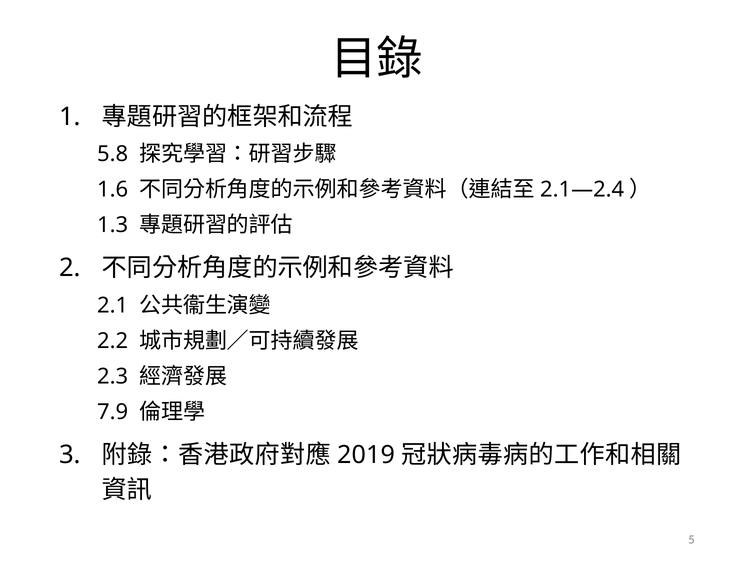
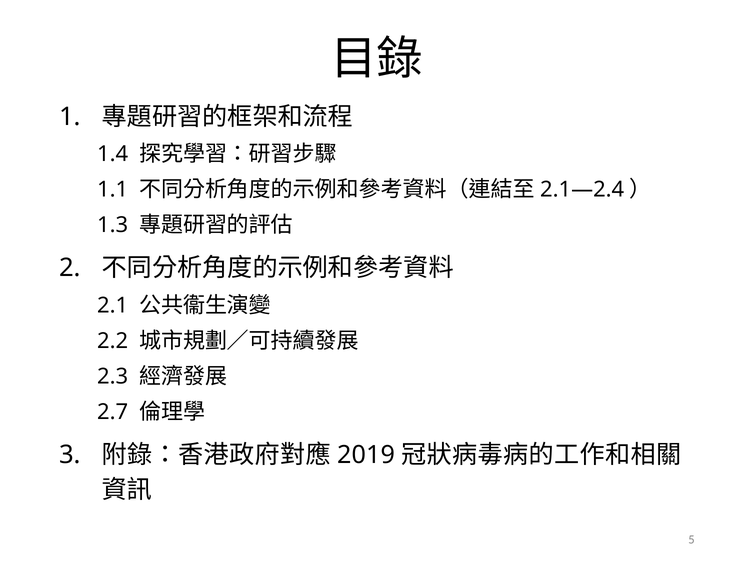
5.8: 5.8 -> 1.4
1.6: 1.6 -> 1.1
7.9: 7.9 -> 2.7
